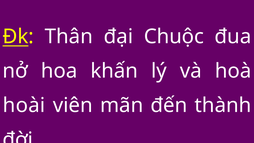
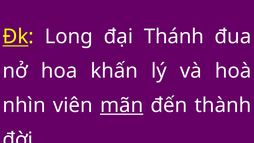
Thân: Thân -> Long
Chuộc: Chuộc -> Thánh
hoài: hoài -> nhìn
mãn underline: none -> present
